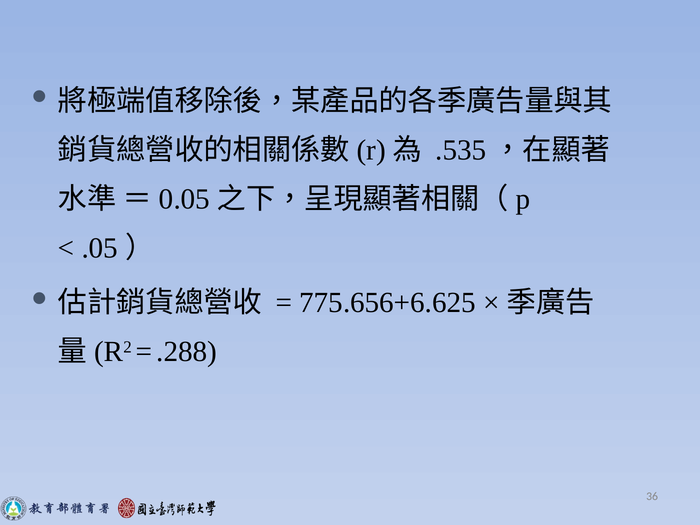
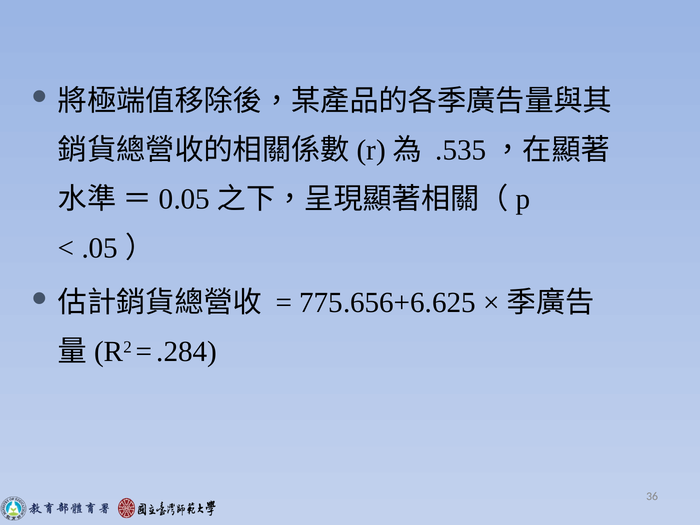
.288: .288 -> .284
